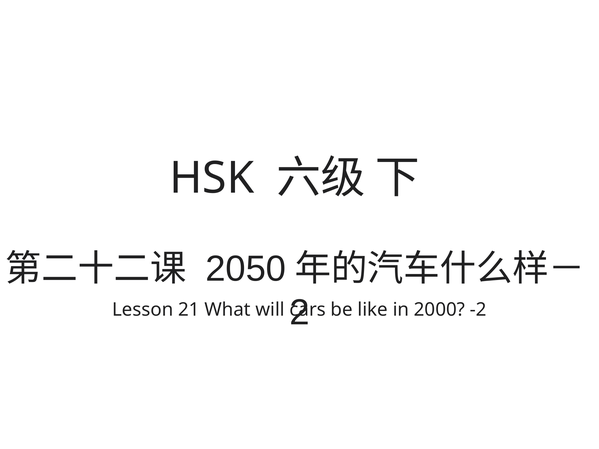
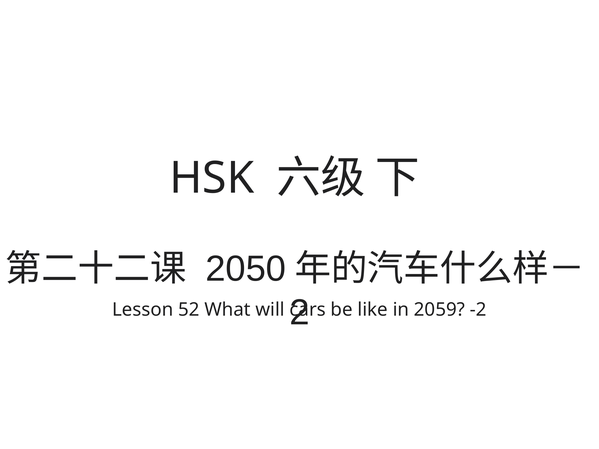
21: 21 -> 52
2000: 2000 -> 2059
